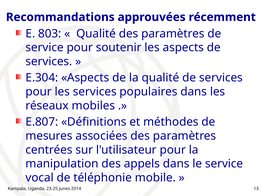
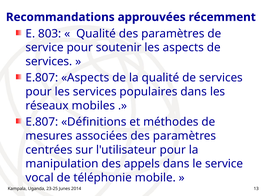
E.304 at (42, 78): E.304 -> E.807
